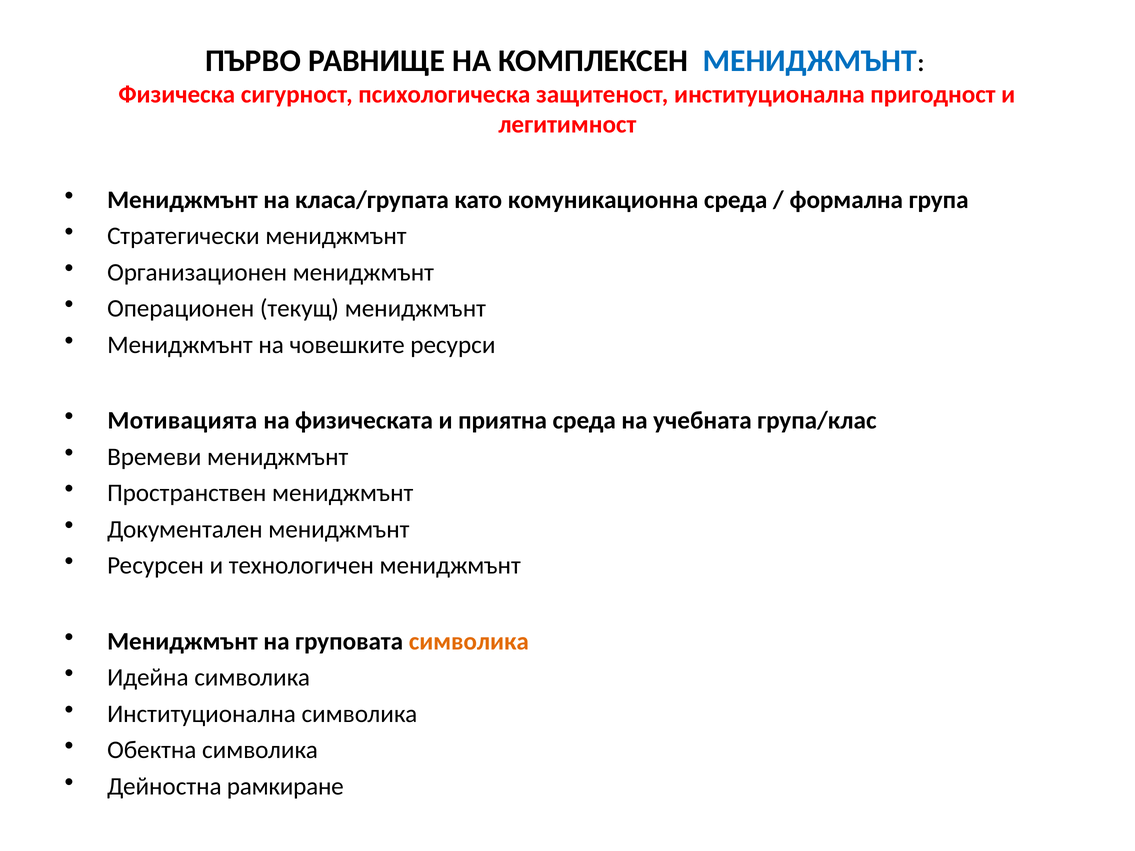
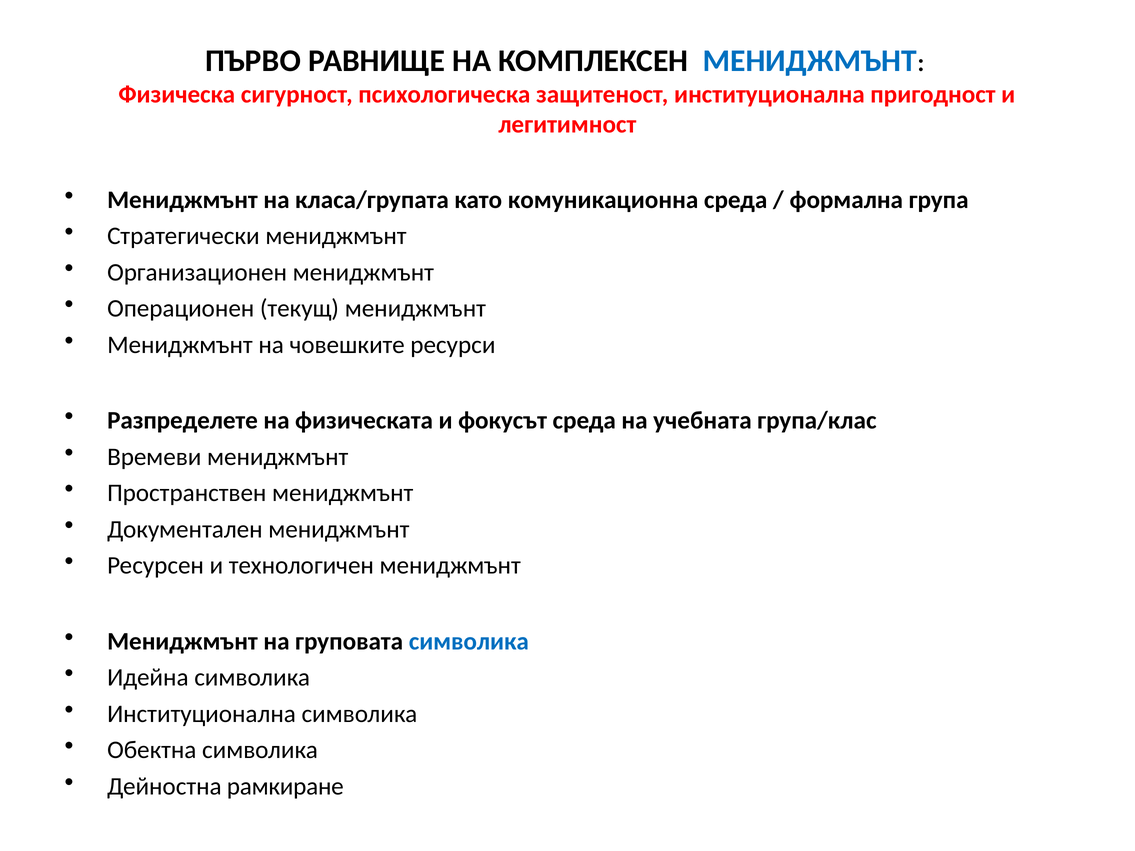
Мотивацията: Мотивацията -> Разпределете
приятна: приятна -> фокусът
символика at (469, 641) colour: orange -> blue
